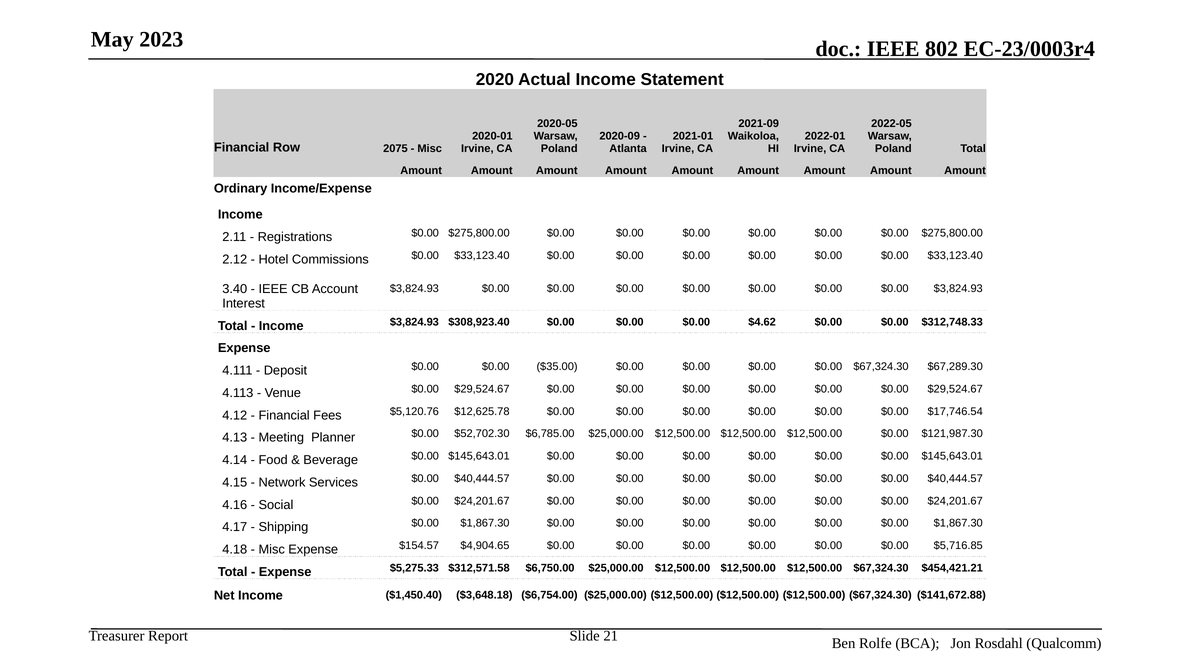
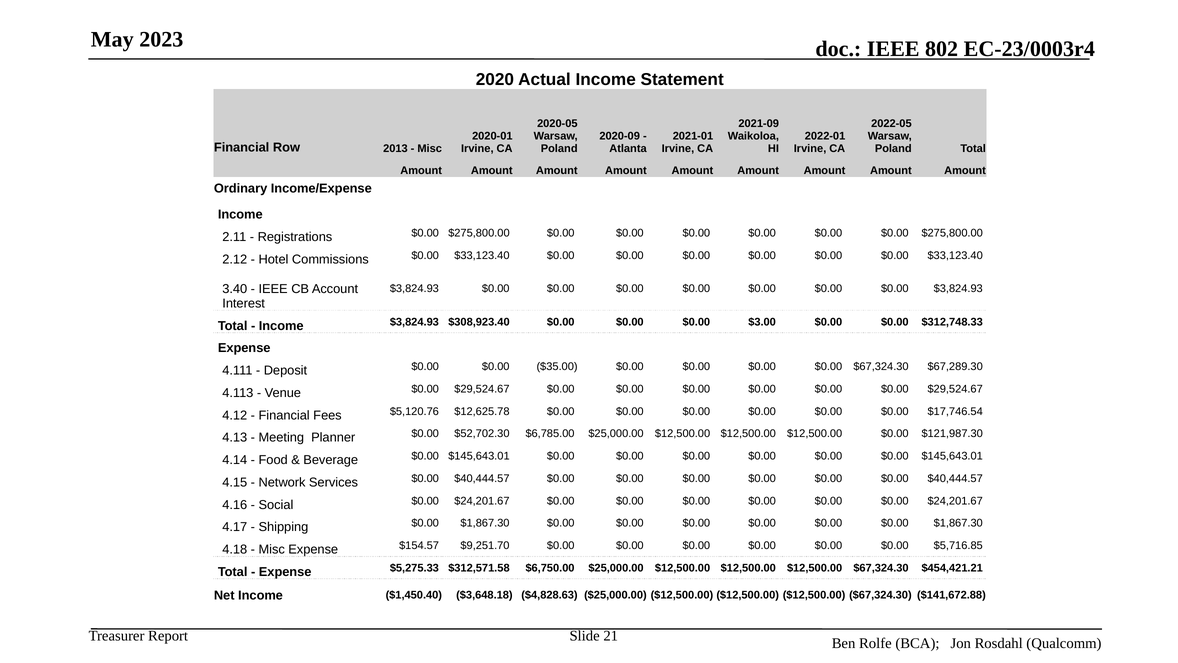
2075: 2075 -> 2013
$4.62: $4.62 -> $3.00
$4,904.65: $4,904.65 -> $9,251.70
$6,754.00: $6,754.00 -> $4,828.63
